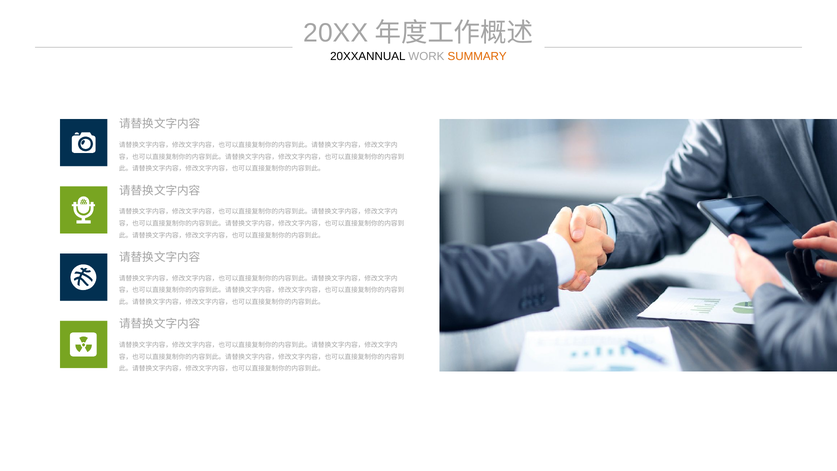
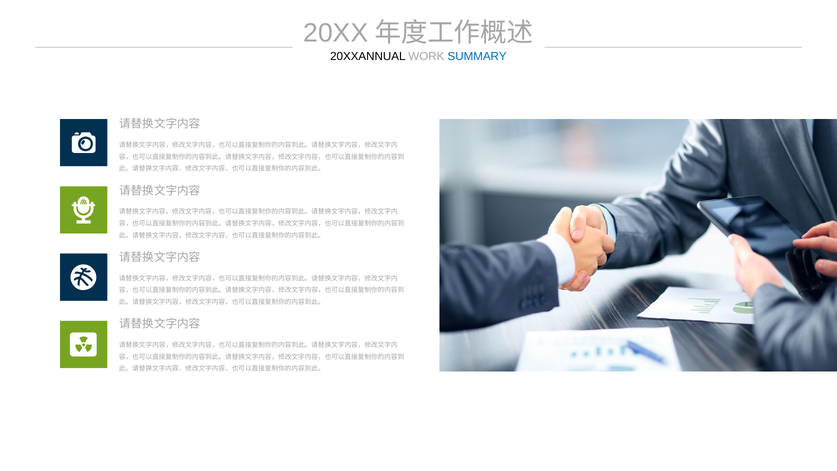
SUMMARY colour: orange -> blue
